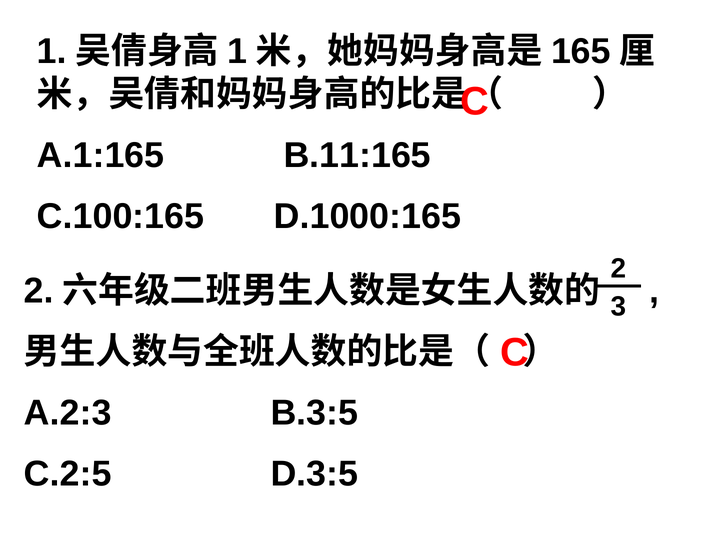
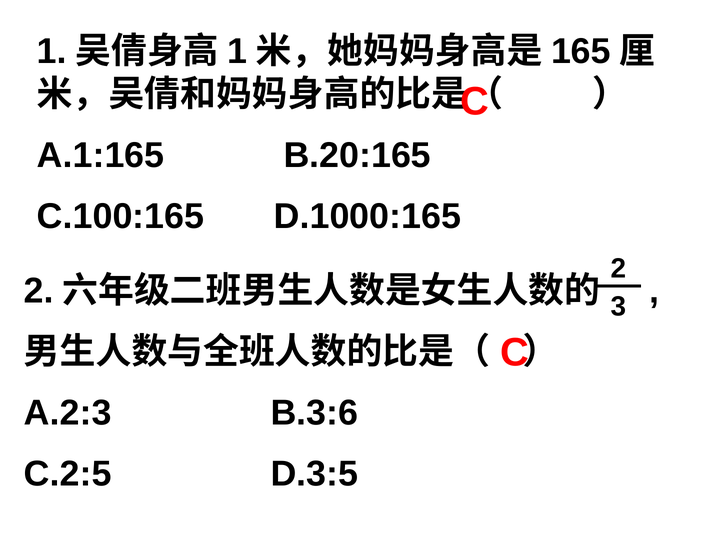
B.11:165: B.11:165 -> B.20:165
B.3:5: B.3:5 -> B.3:6
